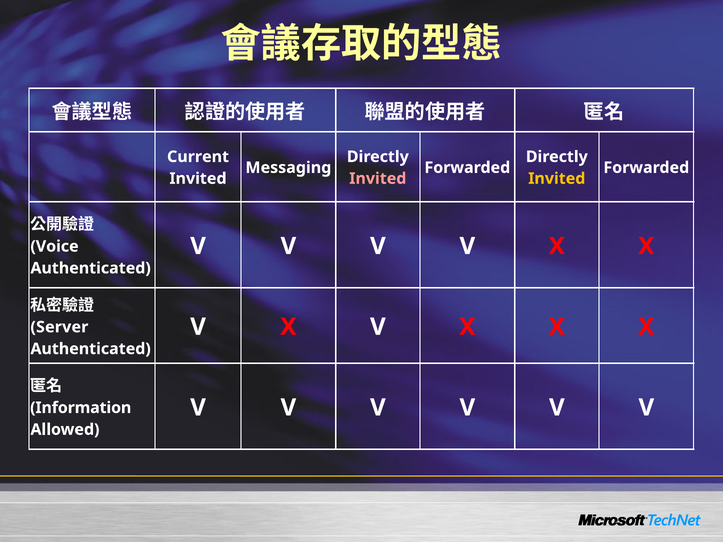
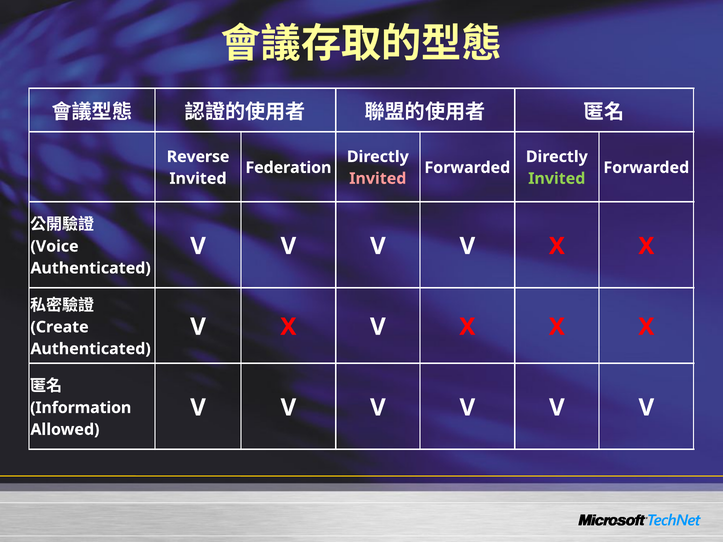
Current: Current -> Reverse
Messaging: Messaging -> Federation
Invited at (557, 179) colour: yellow -> light green
Server: Server -> Create
